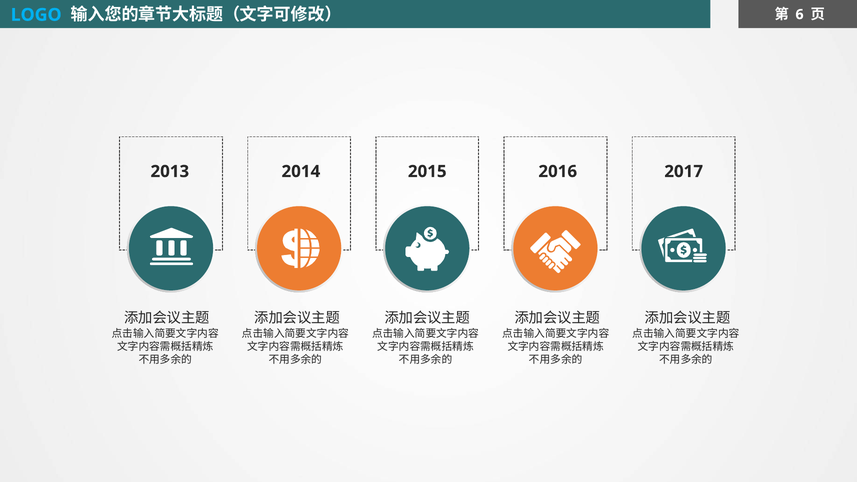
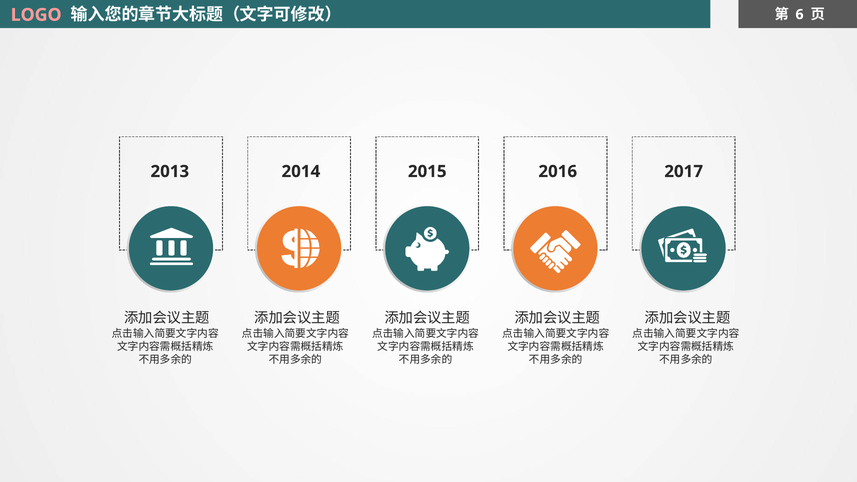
LOGO colour: light blue -> pink
